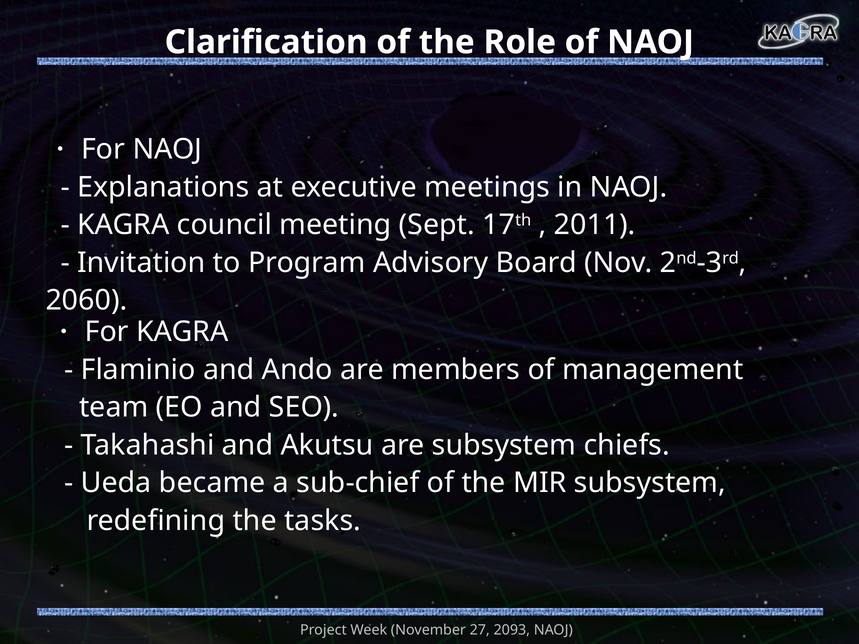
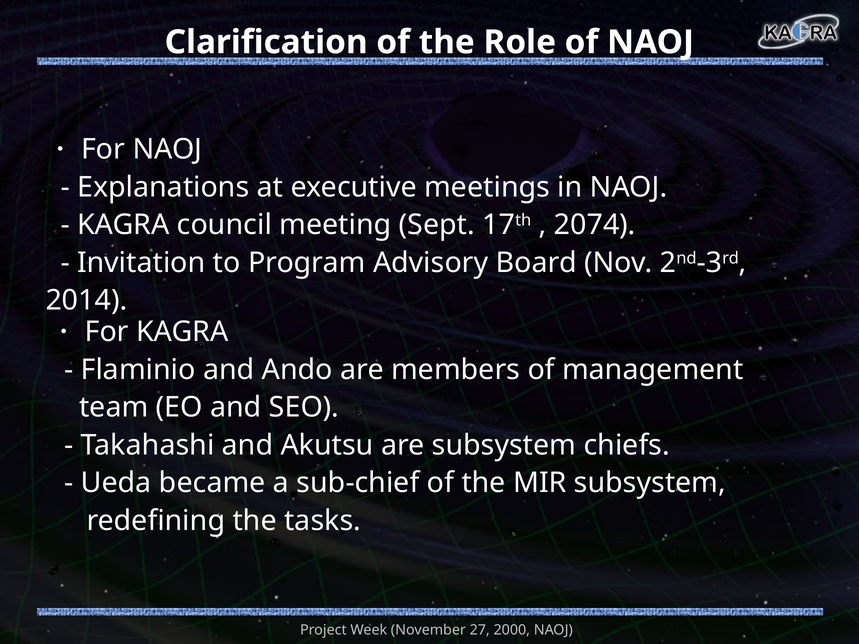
2011: 2011 -> 2074
2060: 2060 -> 2014
2093: 2093 -> 2000
